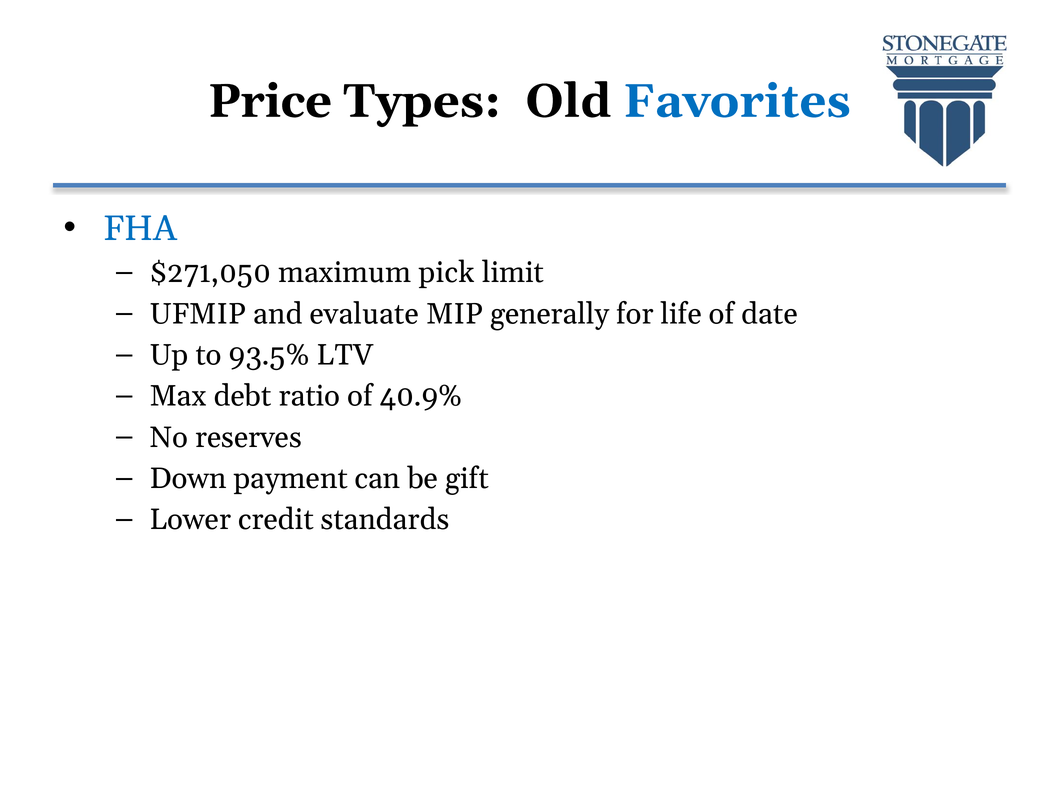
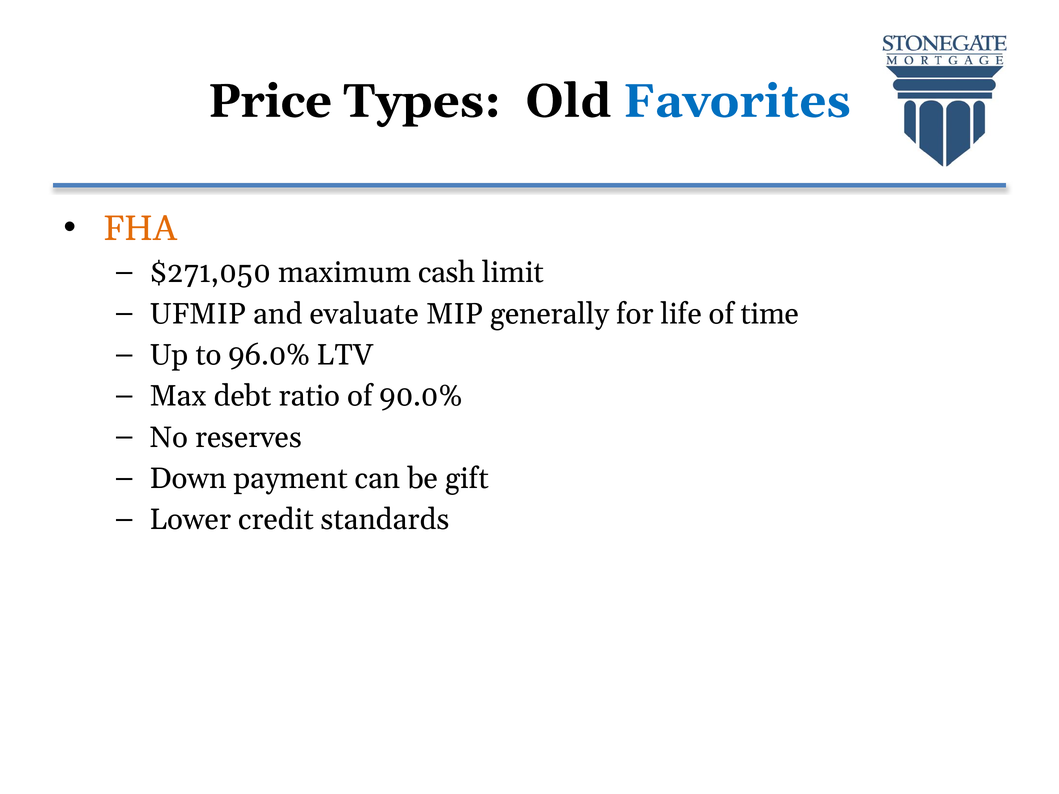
FHA colour: blue -> orange
pick: pick -> cash
date: date -> time
93.5%: 93.5% -> 96.0%
40.9%: 40.9% -> 90.0%
